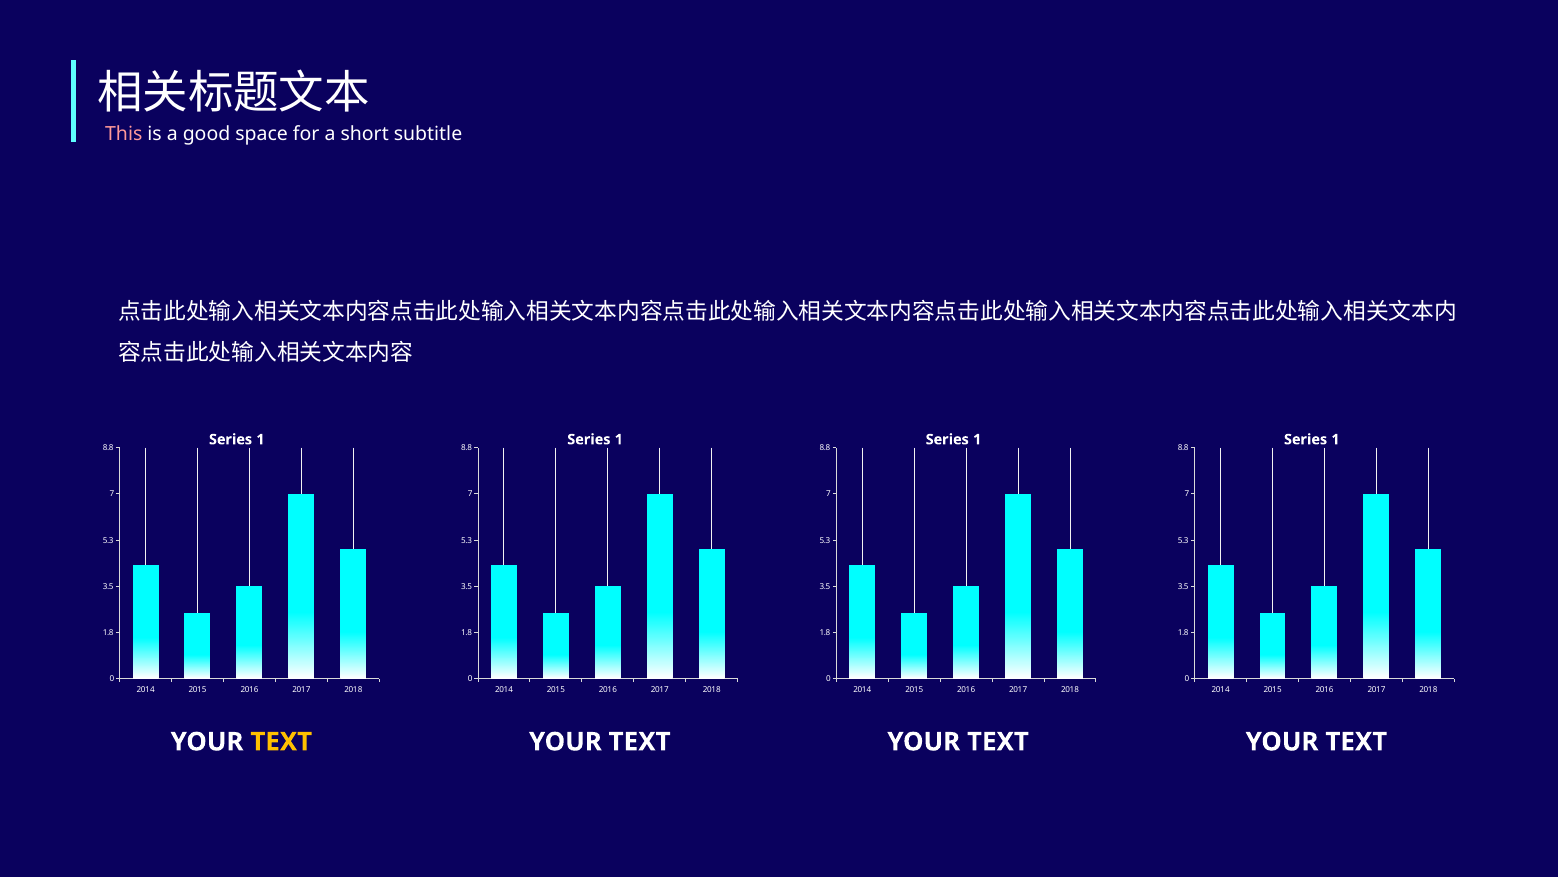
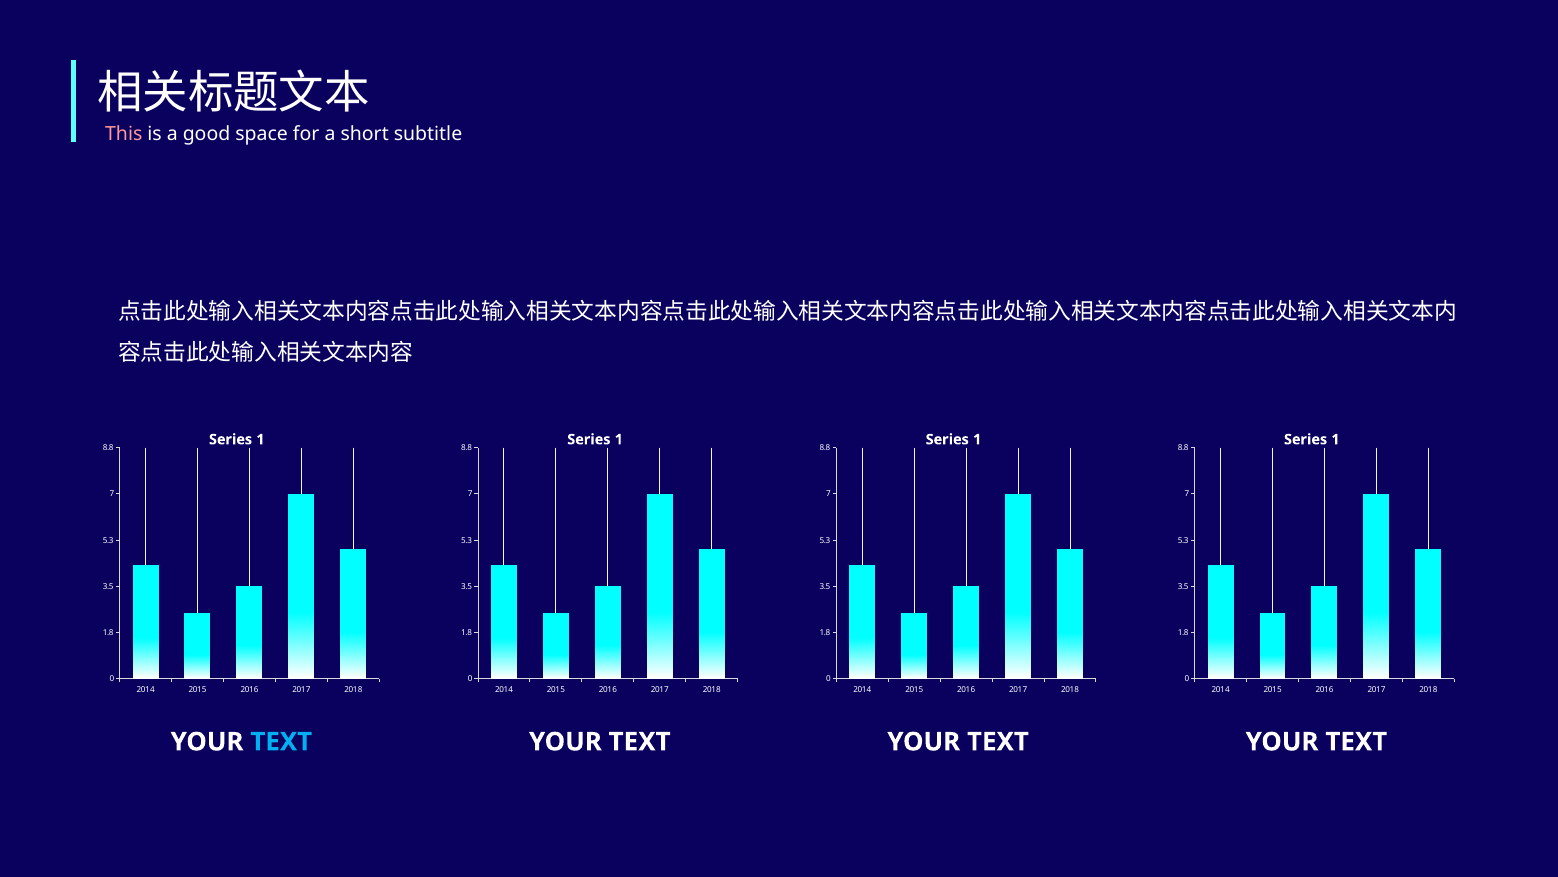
TEXT at (281, 741) colour: yellow -> light blue
